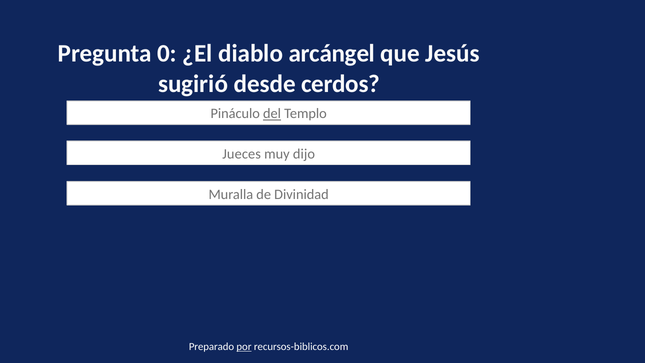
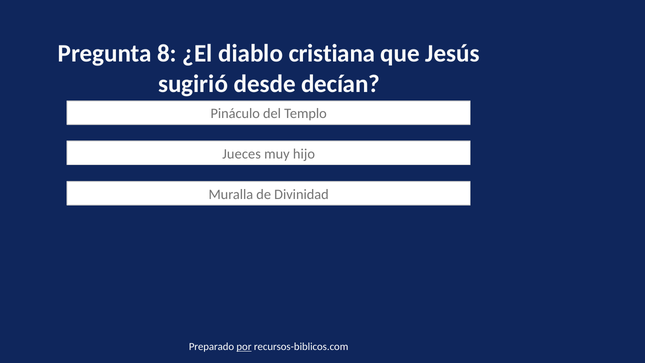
0: 0 -> 8
arcángel: arcángel -> cristiana
cerdos: cerdos -> decían
del underline: present -> none
dijo: dijo -> hijo
